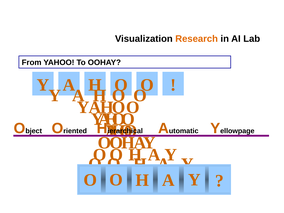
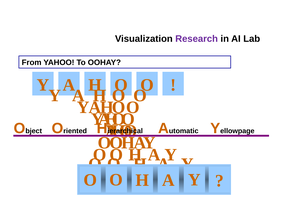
Research colour: orange -> purple
